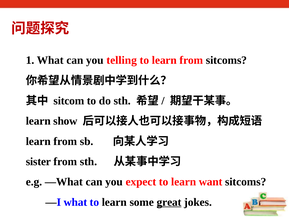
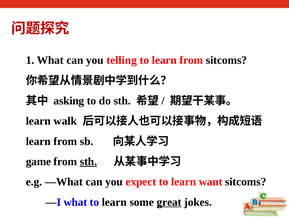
sitcom: sitcom -> asking
show: show -> walk
sister: sister -> game
sth at (88, 161) underline: none -> present
